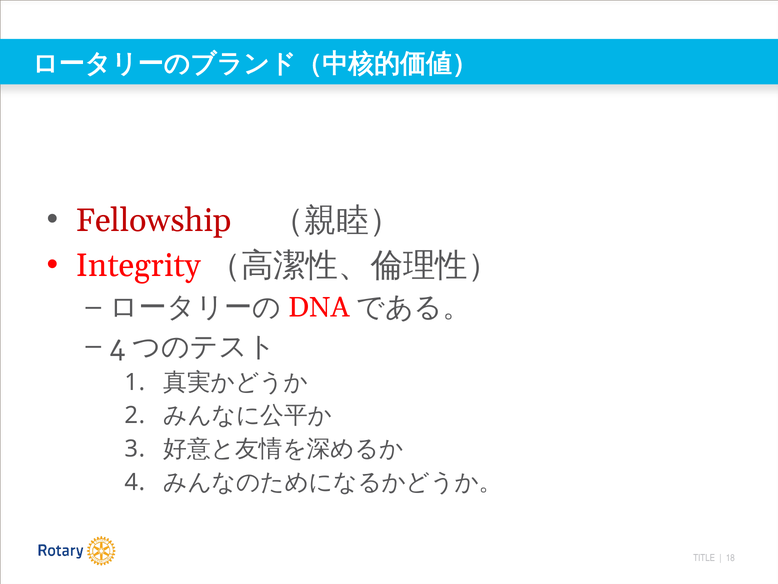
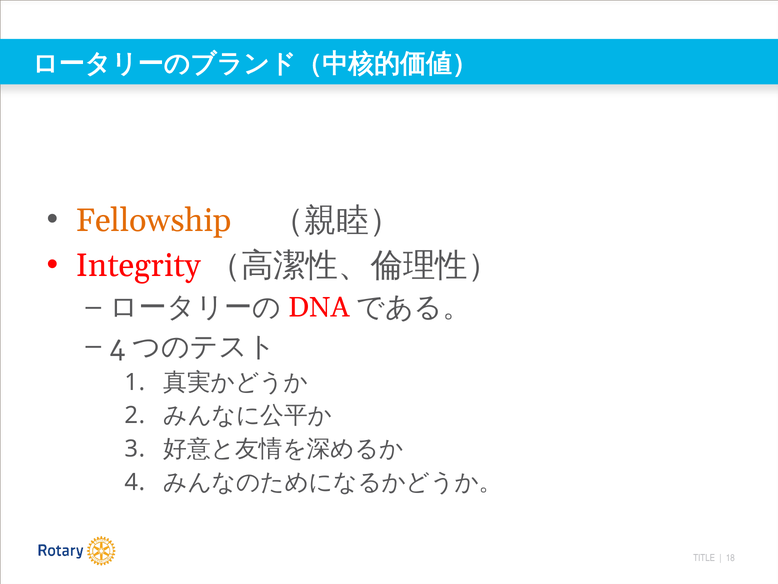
Fellowship colour: red -> orange
